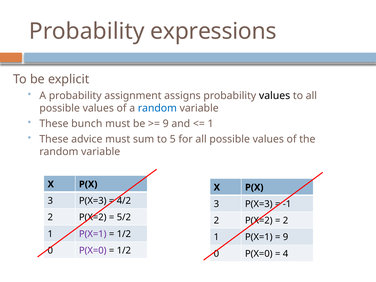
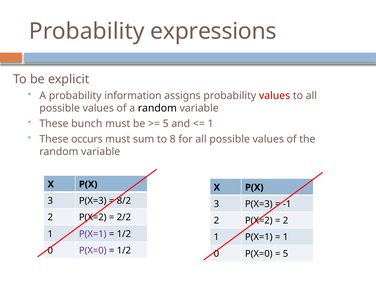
assignment: assignment -> information
values at (275, 96) colour: black -> red
random at (157, 108) colour: blue -> black
9 at (166, 124): 9 -> 5
advice: advice -> occurs
5: 5 -> 8
4/2: 4/2 -> 8/2
5/2: 5/2 -> 2/2
9 at (286, 237): 9 -> 1
4 at (286, 254): 4 -> 5
